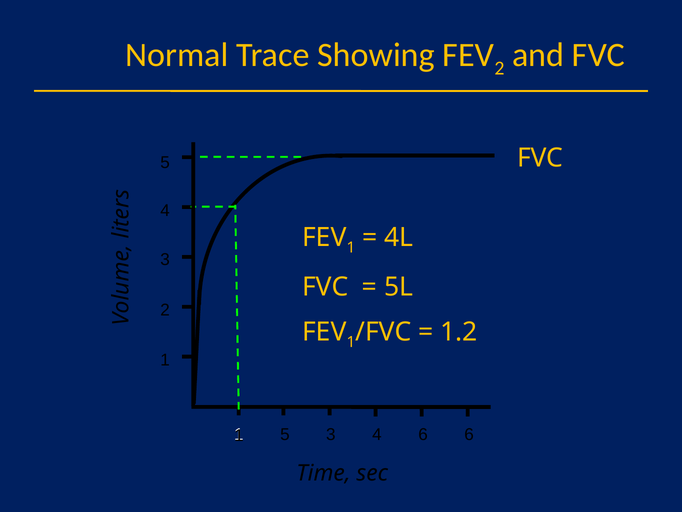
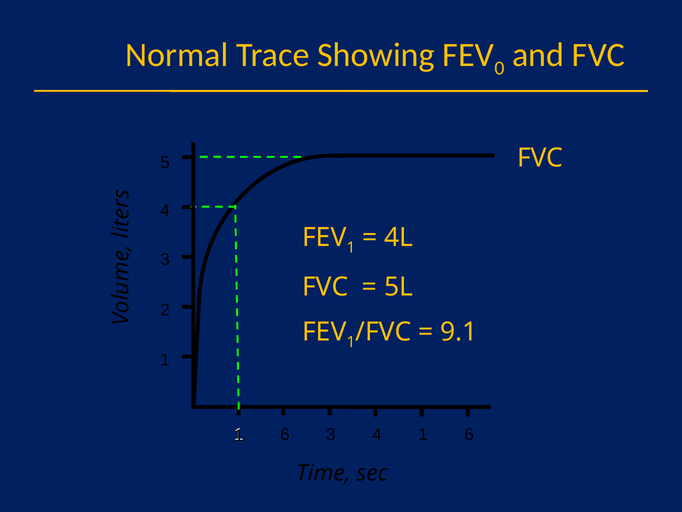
2 at (499, 68): 2 -> 0
1.2: 1.2 -> 9.1
5 at (285, 434): 5 -> 6
4 6: 6 -> 1
